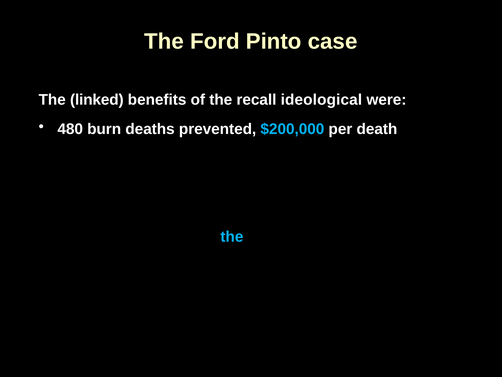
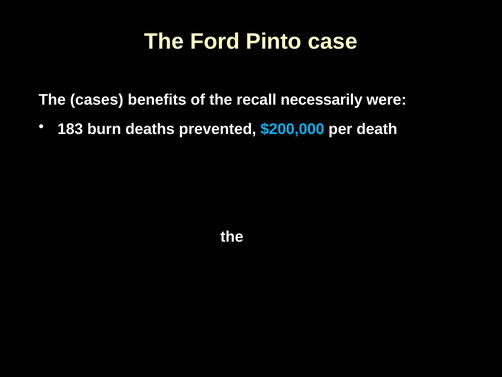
linked: linked -> cases
ideological: ideological -> necessarily
480: 480 -> 183
the at (232, 236) colour: light blue -> white
